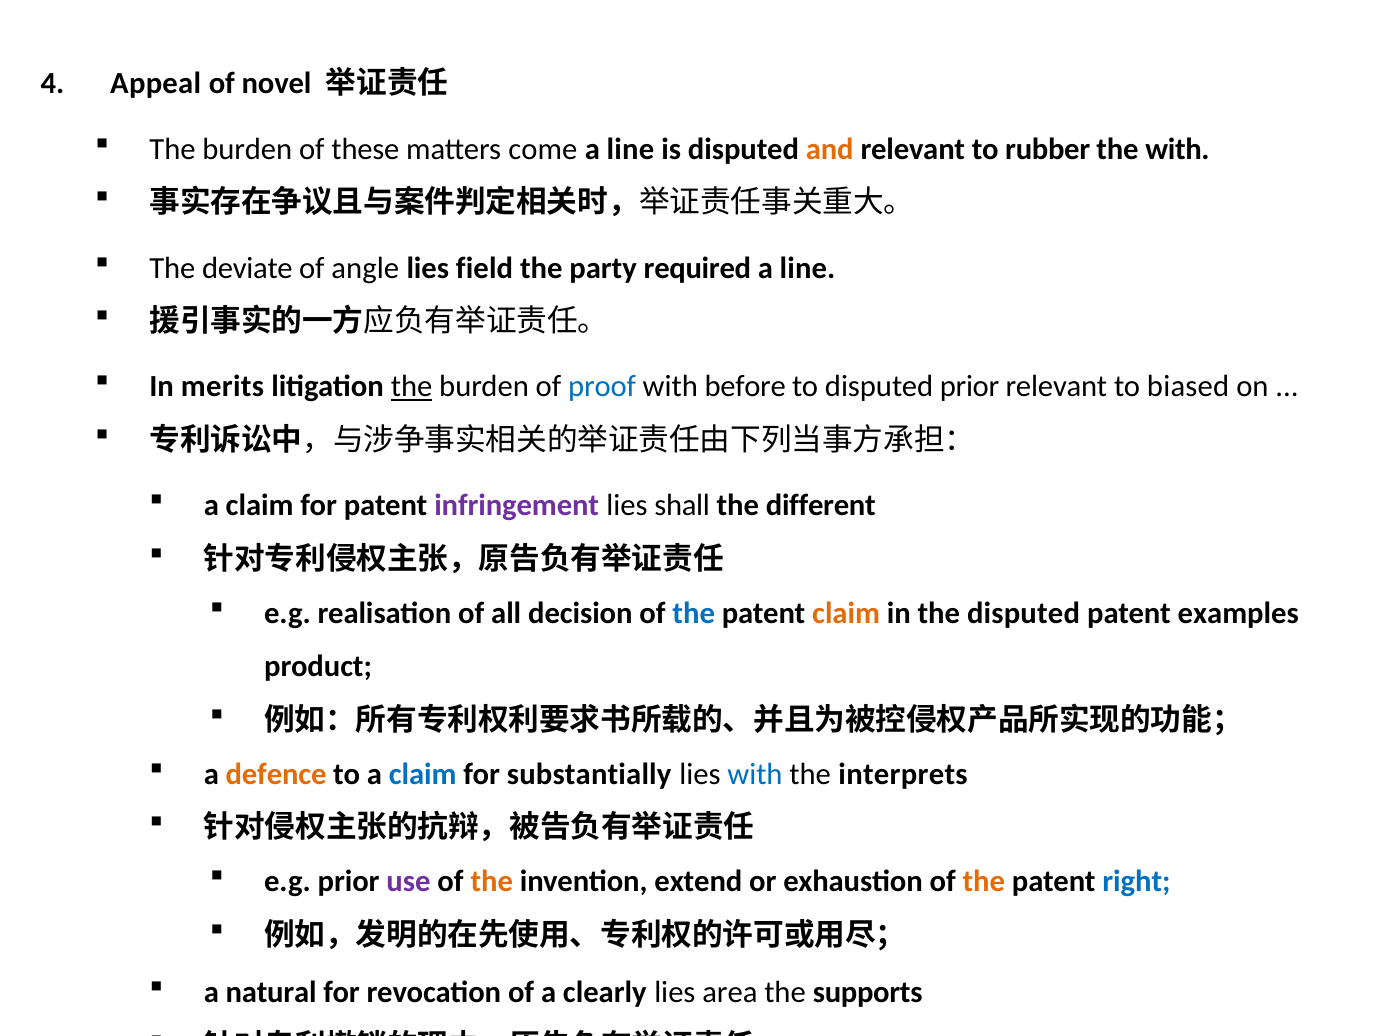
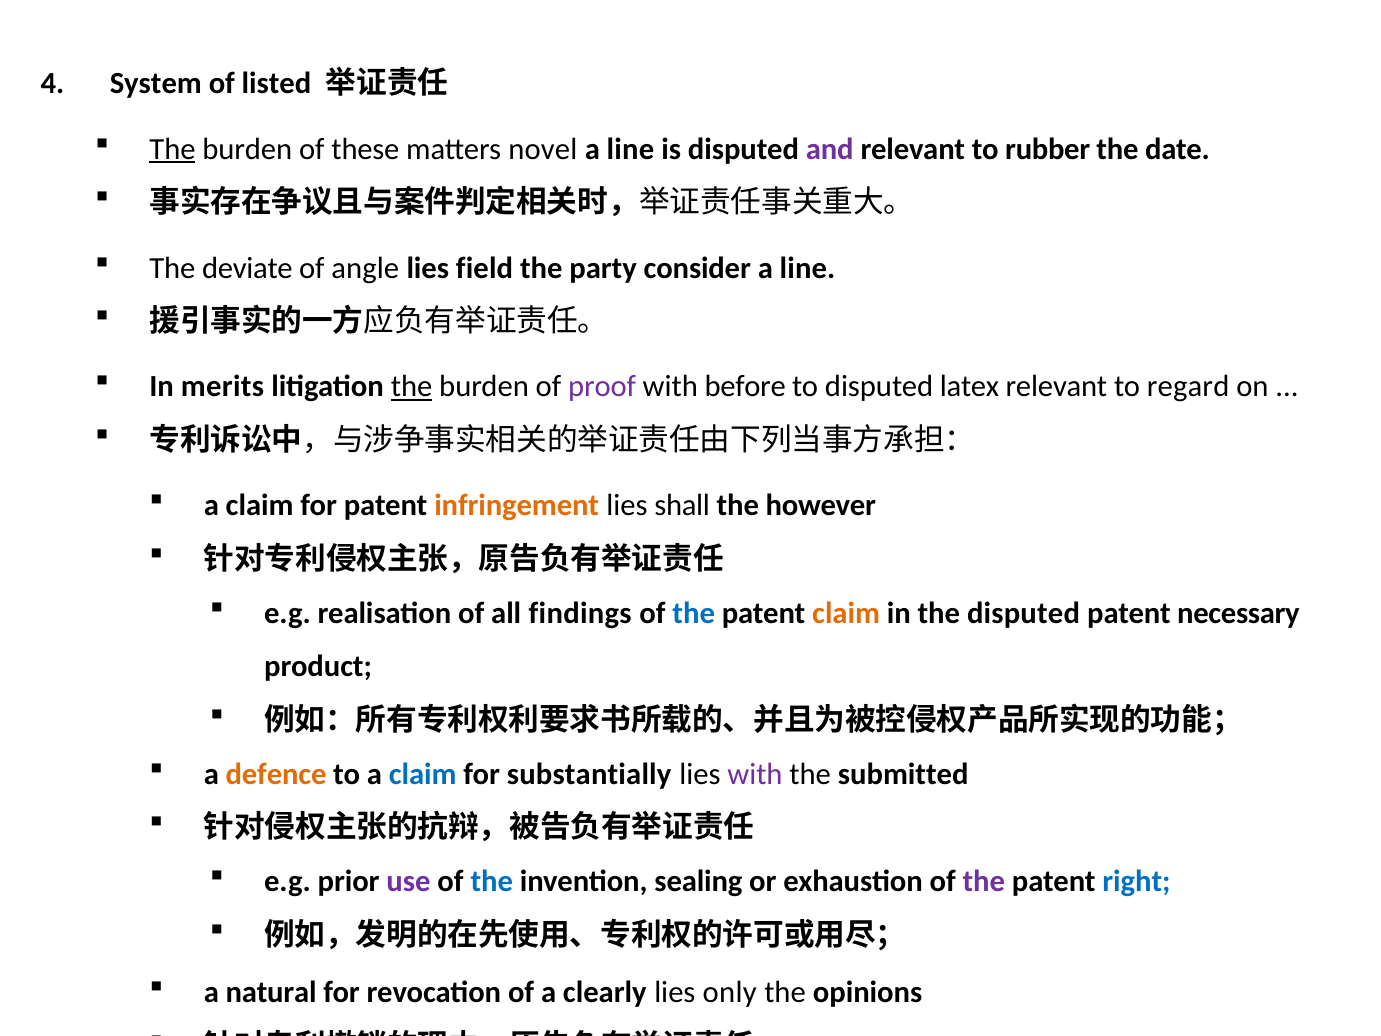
Appeal: Appeal -> System
of novel: novel -> listed
The at (173, 149) underline: none -> present
matters come: come -> novel
and colour: orange -> purple
the with: with -> date
required: required -> consider
proof colour: blue -> purple
disputed prior: prior -> latex
biased: biased -> regard
infringement colour: purple -> orange
different: different -> however
decision: decision -> findings
examples: examples -> necessary
with at (755, 774) colour: blue -> purple
interprets: interprets -> submitted
the at (492, 881) colour: orange -> blue
extend: extend -> sealing
the at (984, 881) colour: orange -> purple
area: area -> only
supports: supports -> opinions
